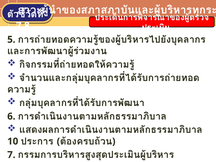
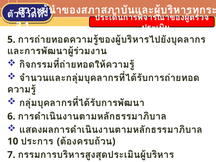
7.8: 7.8 -> 3.1
